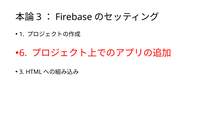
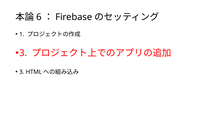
3 at (39, 17): 3 -> 6
6 at (23, 53): 6 -> 3
